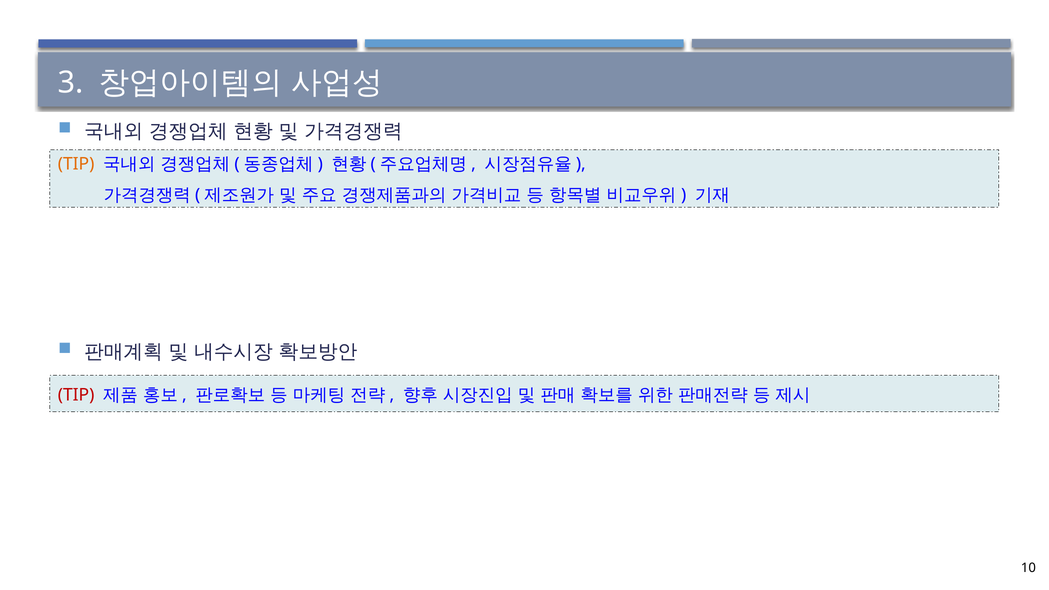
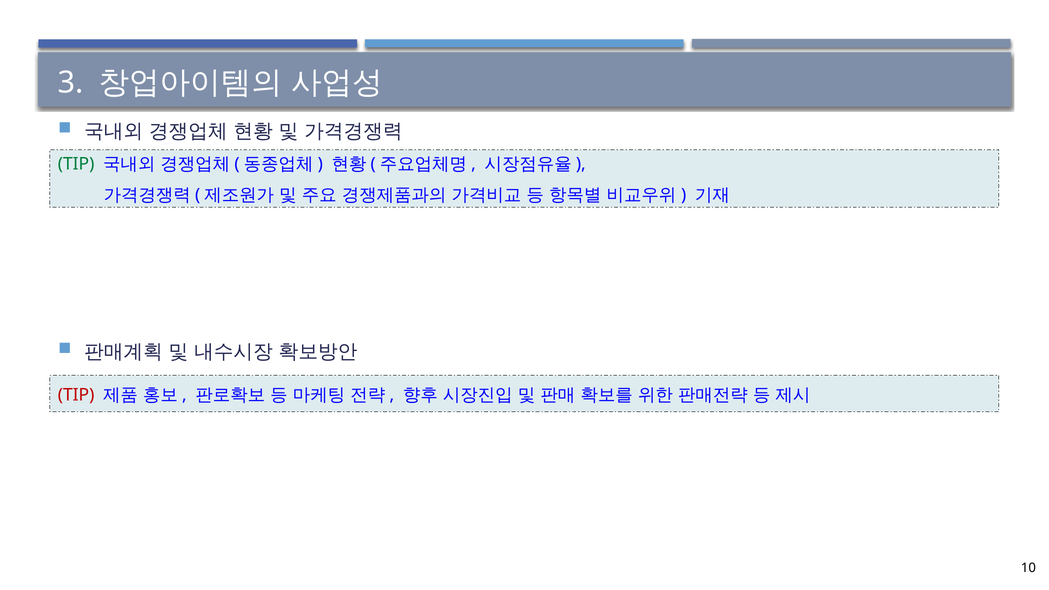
TIP at (76, 164) colour: orange -> green
